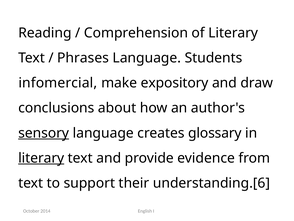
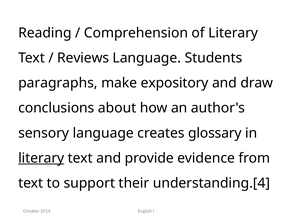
Phrases: Phrases -> Reviews
infomercial: infomercial -> paragraphs
sensory underline: present -> none
understanding.[6: understanding.[6 -> understanding.[4
